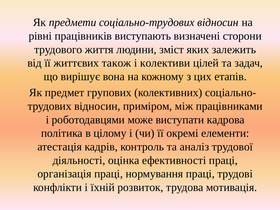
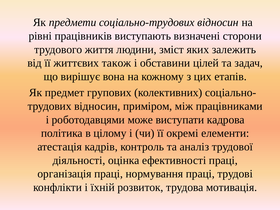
колективи: колективи -> обставини
